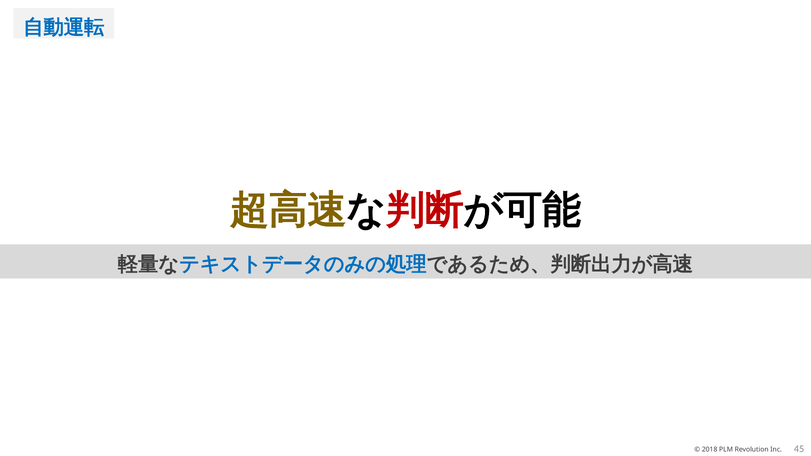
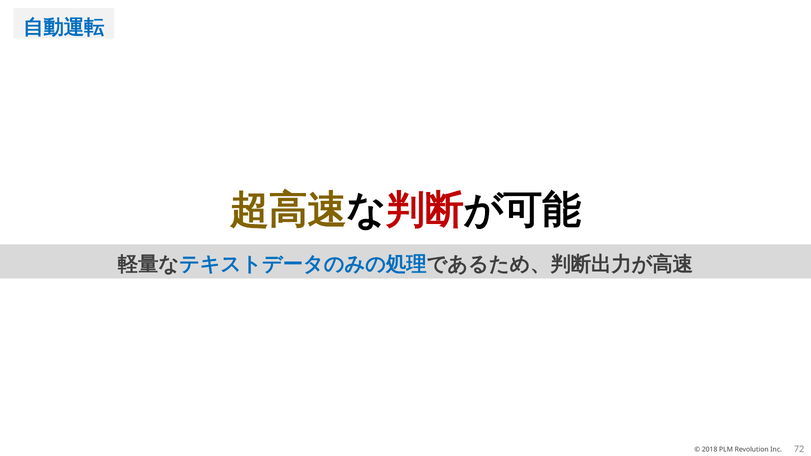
45: 45 -> 72
